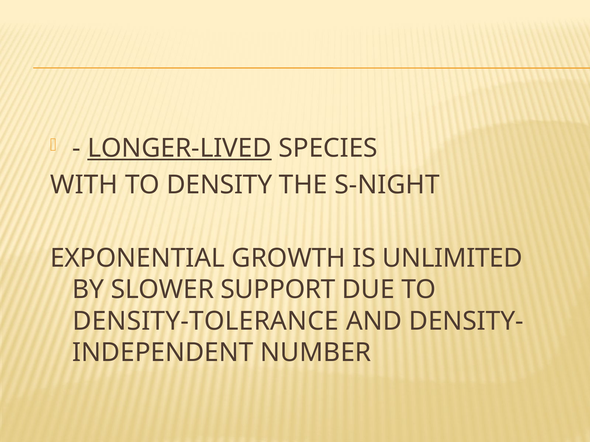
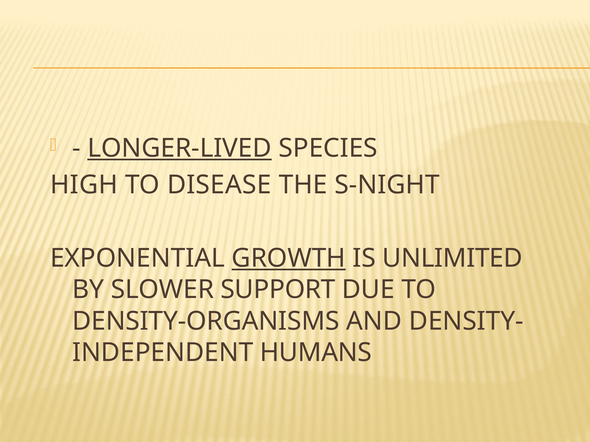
WITH: WITH -> HIGH
DENSITY: DENSITY -> DISEASE
GROWTH underline: none -> present
DENSITY-TOLERANCE: DENSITY-TOLERANCE -> DENSITY-ORGANISMS
NUMBER: NUMBER -> HUMANS
